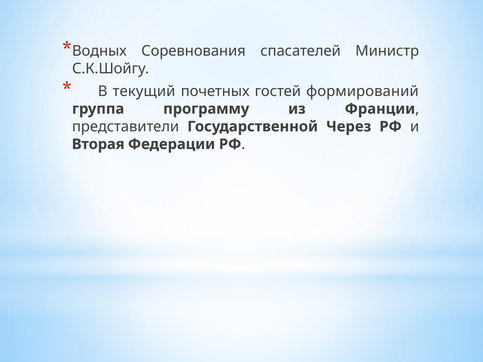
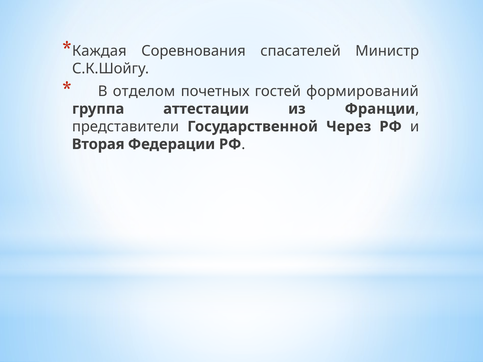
Водных: Водных -> Каждая
текущий: текущий -> отделом
программу: программу -> аттестации
